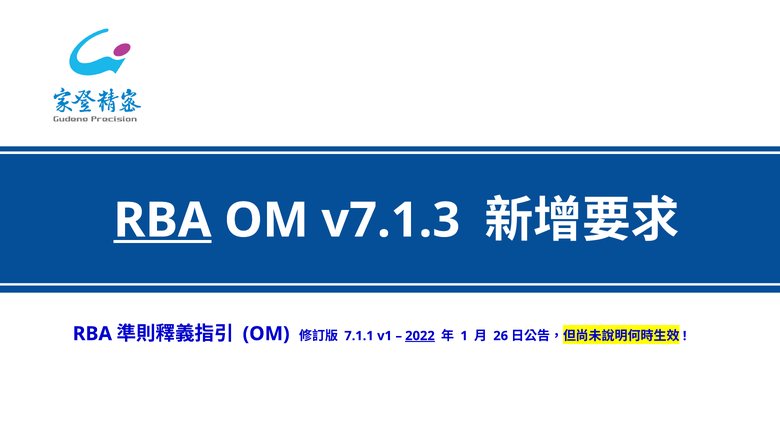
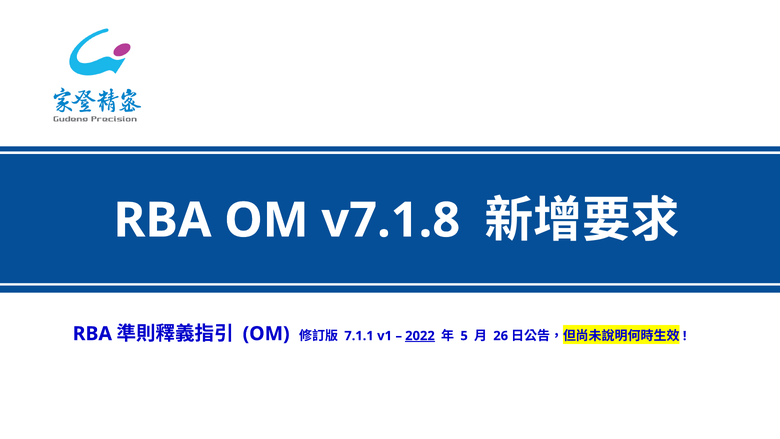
RBA at (162, 220) underline: present -> none
v7.1.3: v7.1.3 -> v7.1.8
1: 1 -> 5
